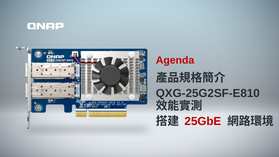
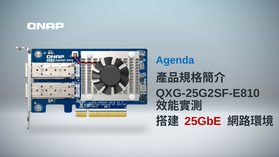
Agenda colour: red -> blue
